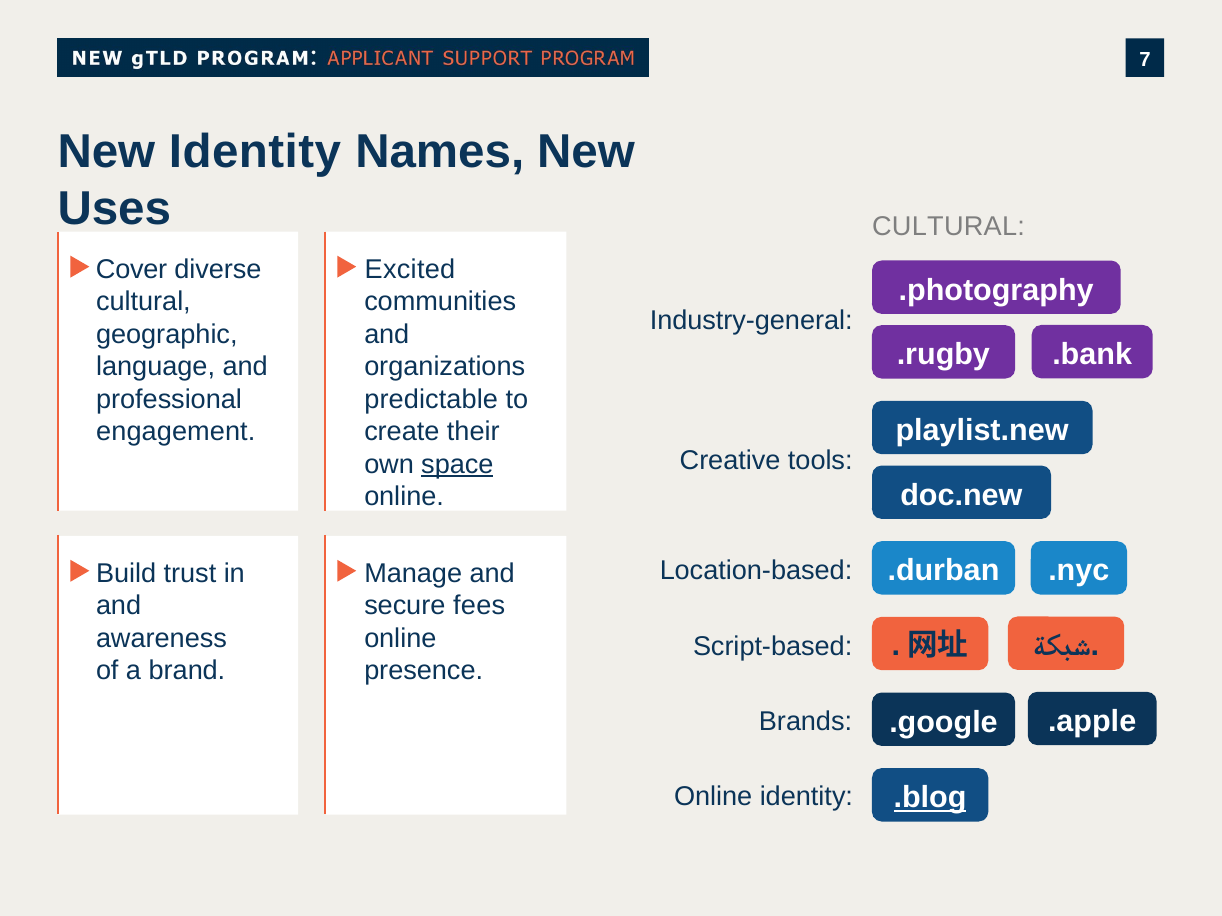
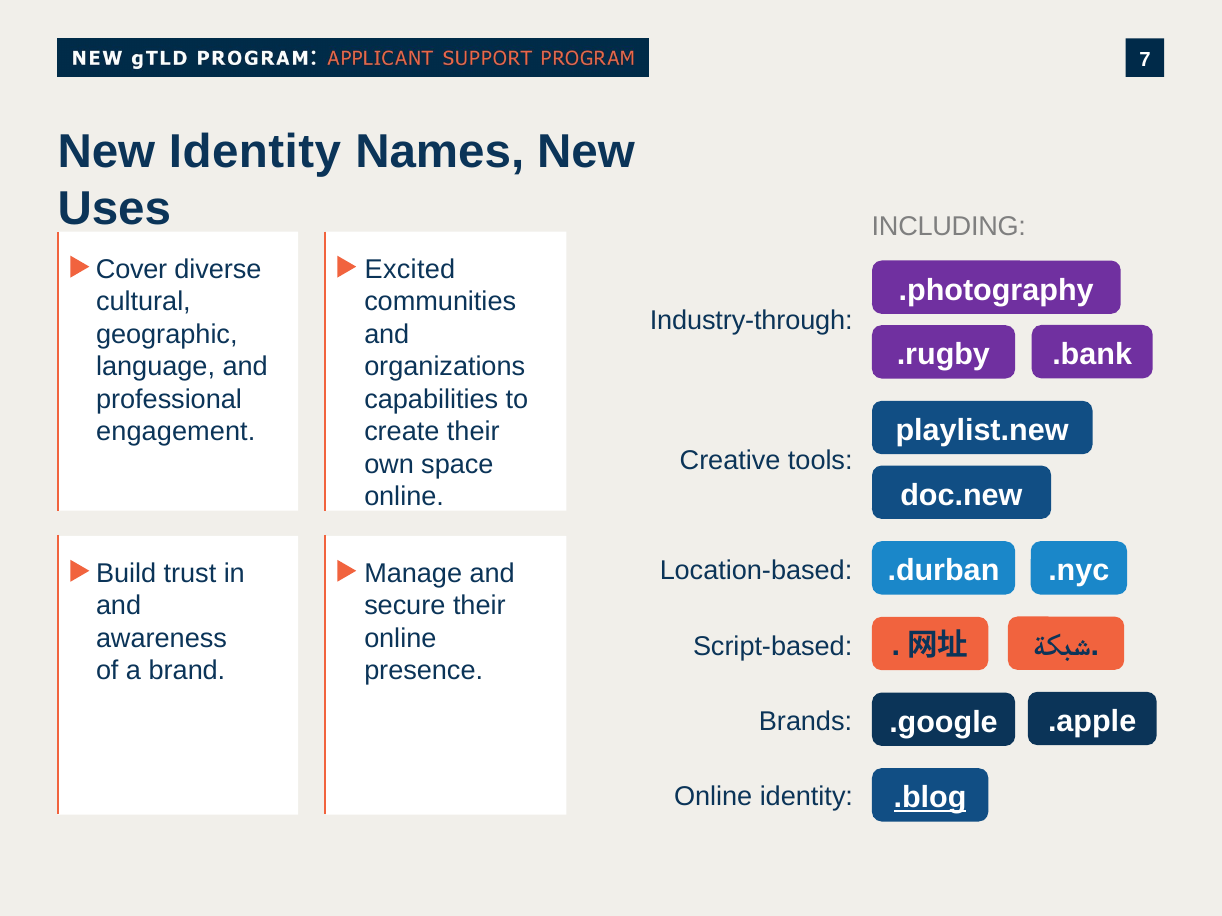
CULTURAL at (949, 227): CULTURAL -> INCLUDING
Industry-general: Industry-general -> Industry-through
predictable: predictable -> capabilities
space underline: present -> none
secure fees: fees -> their
